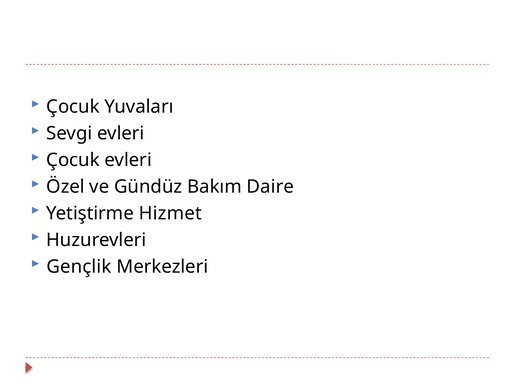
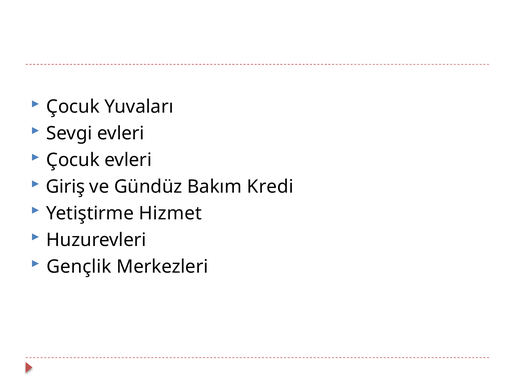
Özel: Özel -> Giriş
Daire: Daire -> Kredi
